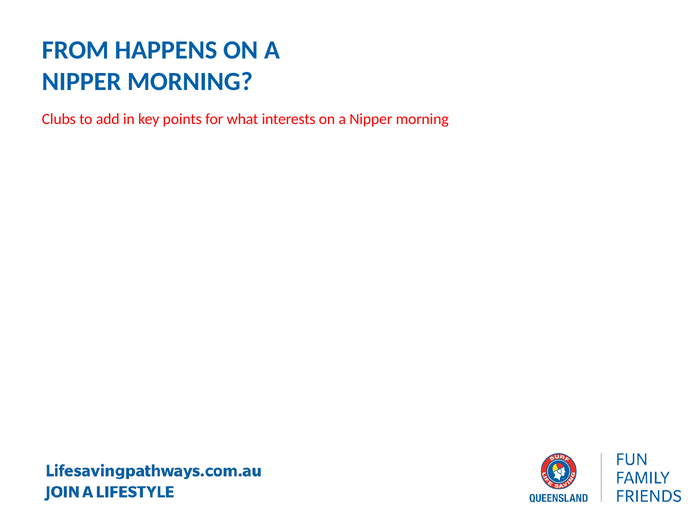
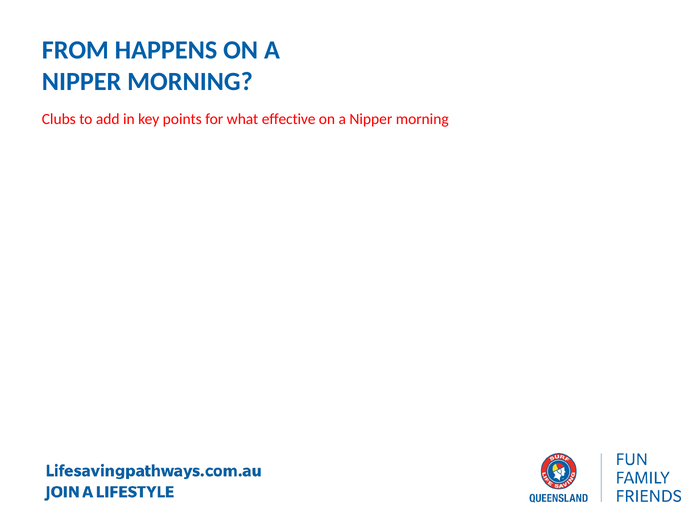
interests: interests -> effective
